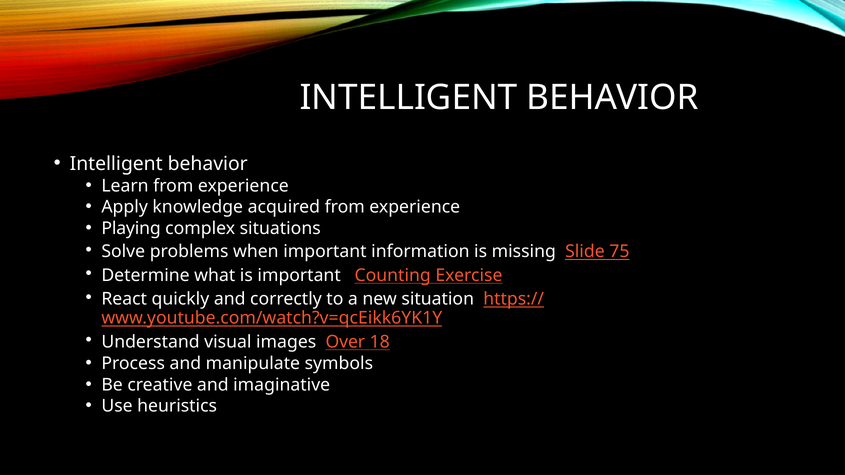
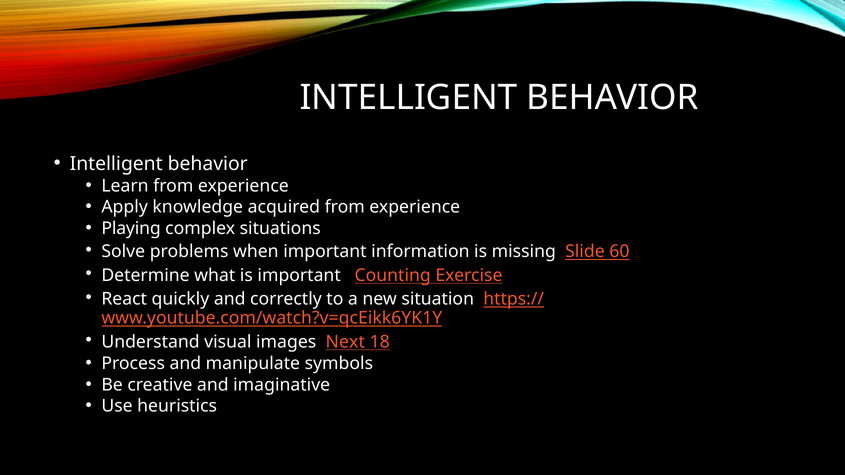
75: 75 -> 60
Over: Over -> Next
